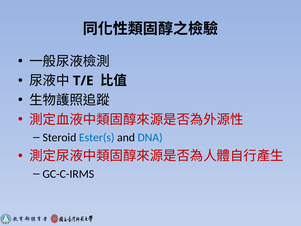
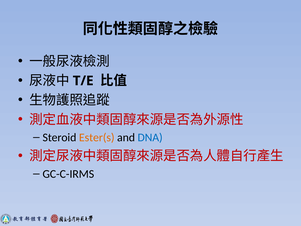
Ester(s colour: blue -> orange
